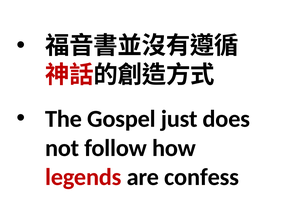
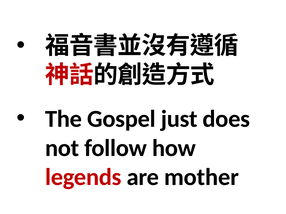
confess: confess -> mother
